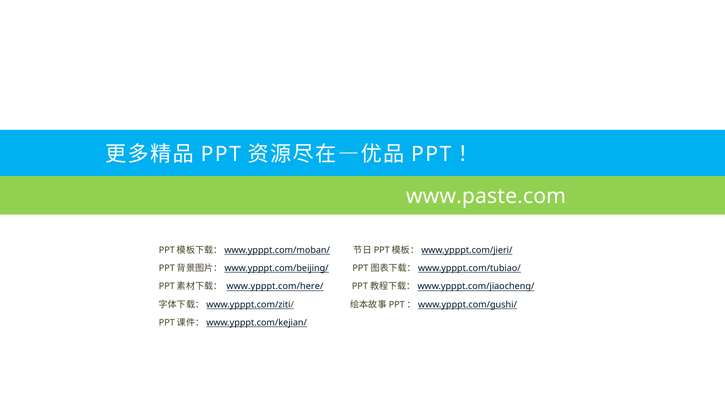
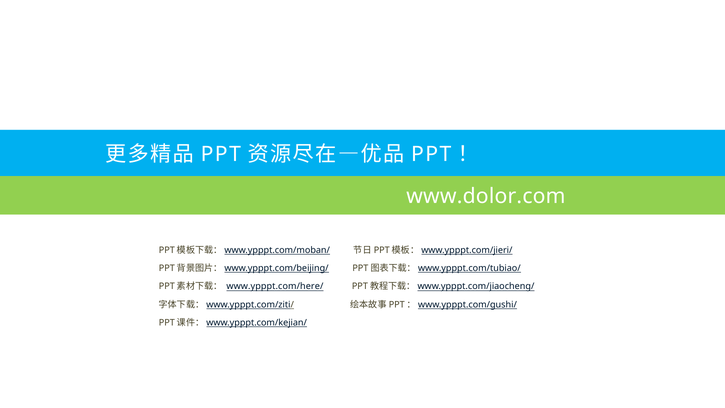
www.paste.com: www.paste.com -> www.dolor.com
